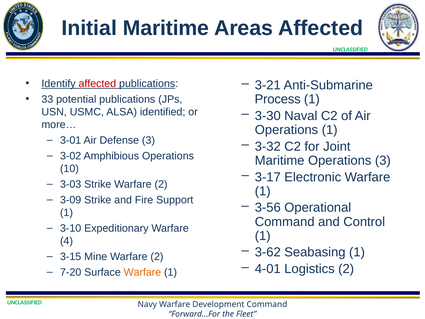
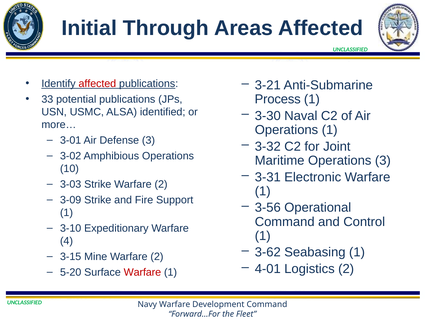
Initial Maritime: Maritime -> Through
3-17: 3-17 -> 3-31
7-20: 7-20 -> 5-20
Warfare at (142, 272) colour: orange -> red
